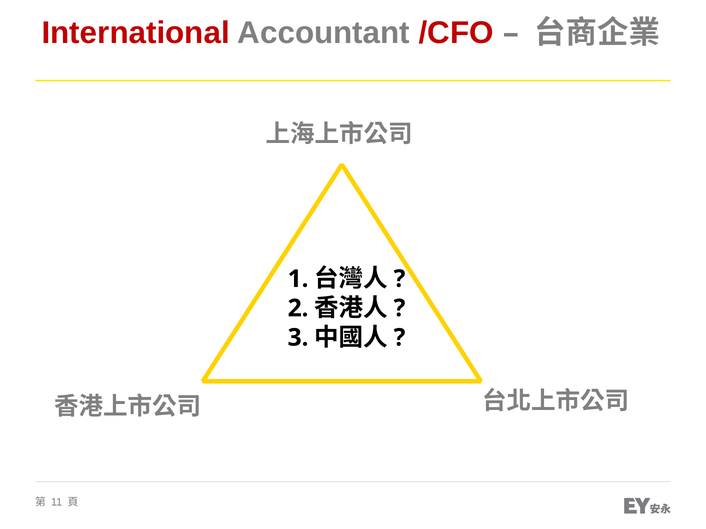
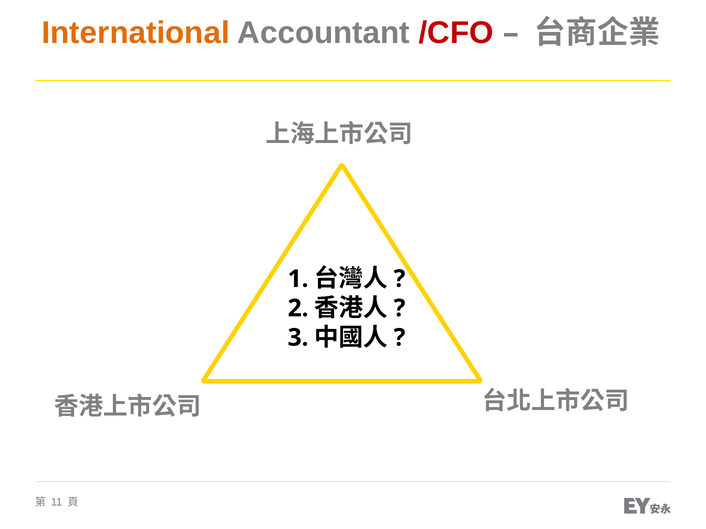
International colour: red -> orange
